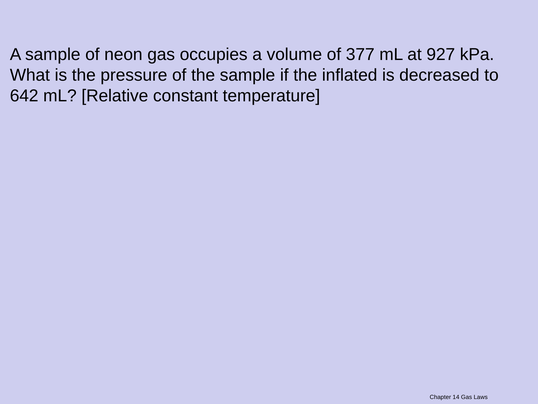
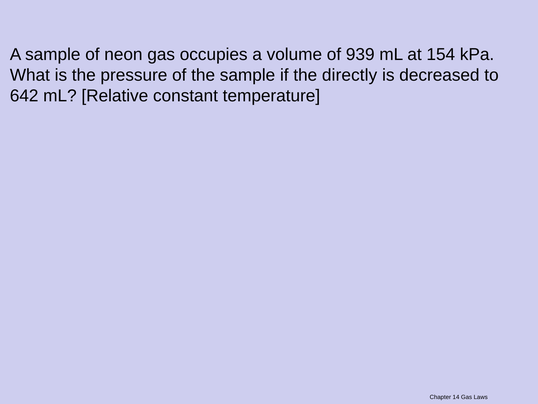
377: 377 -> 939
927: 927 -> 154
inflated: inflated -> directly
